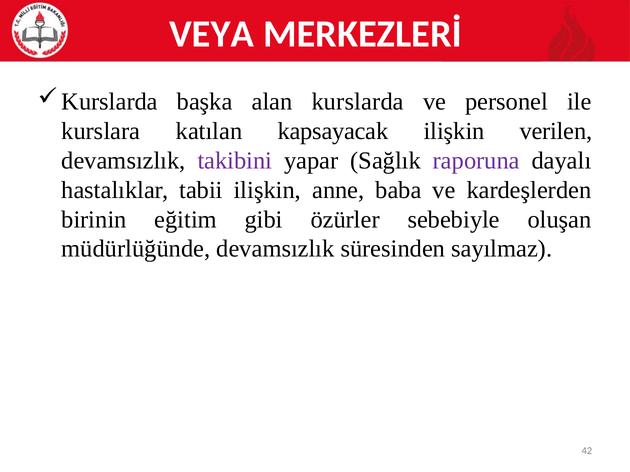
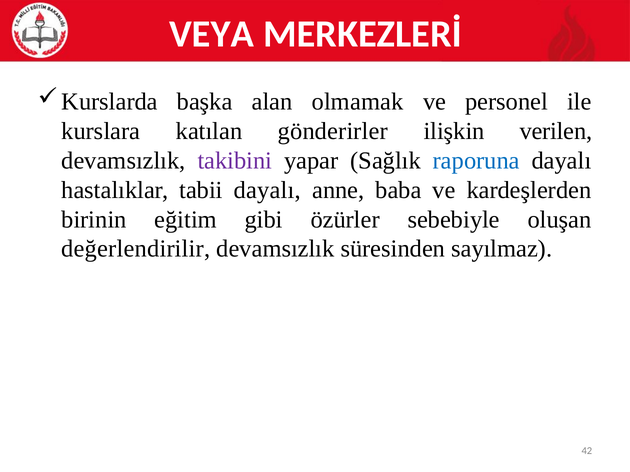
kurslarda: kurslarda -> olmamak
kapsayacak: kapsayacak -> gönderirler
raporuna colour: purple -> blue
tabii ilişkin: ilişkin -> dayalı
müdürlüğünde: müdürlüğünde -> değerlendirilir
